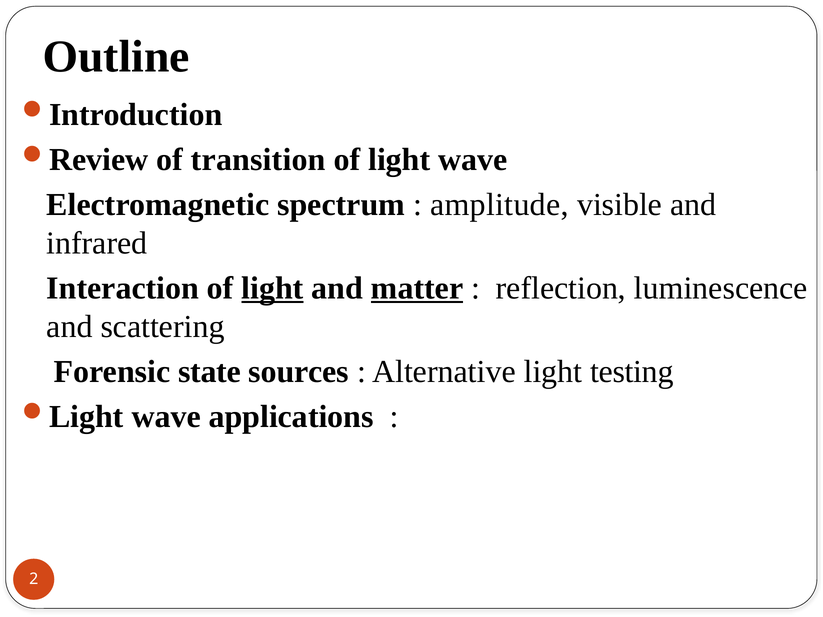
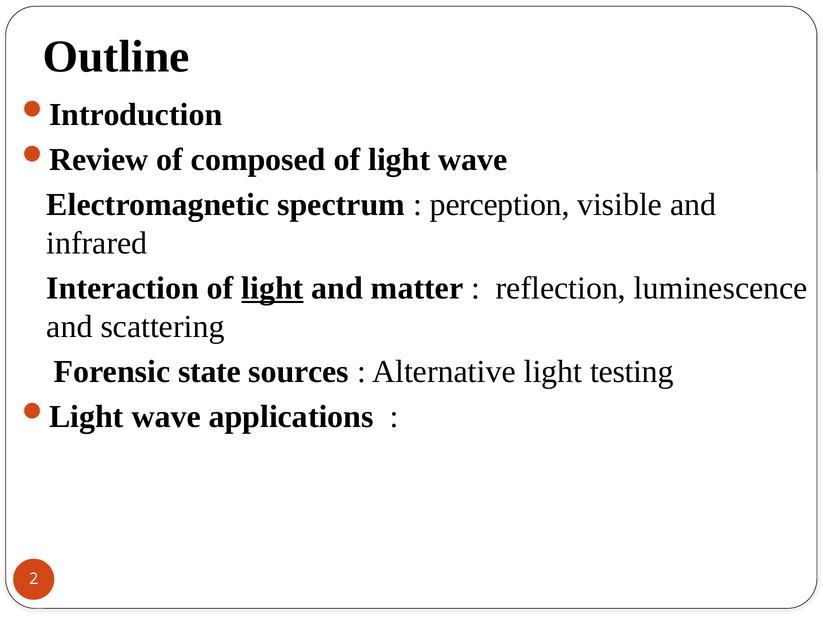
transition: transition -> composed
amplitude: amplitude -> perception
matter underline: present -> none
